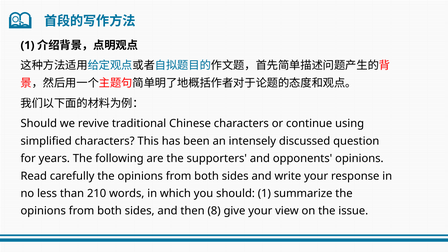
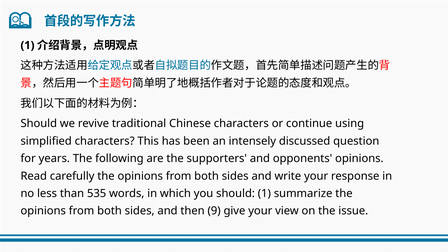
210: 210 -> 535
8: 8 -> 9
